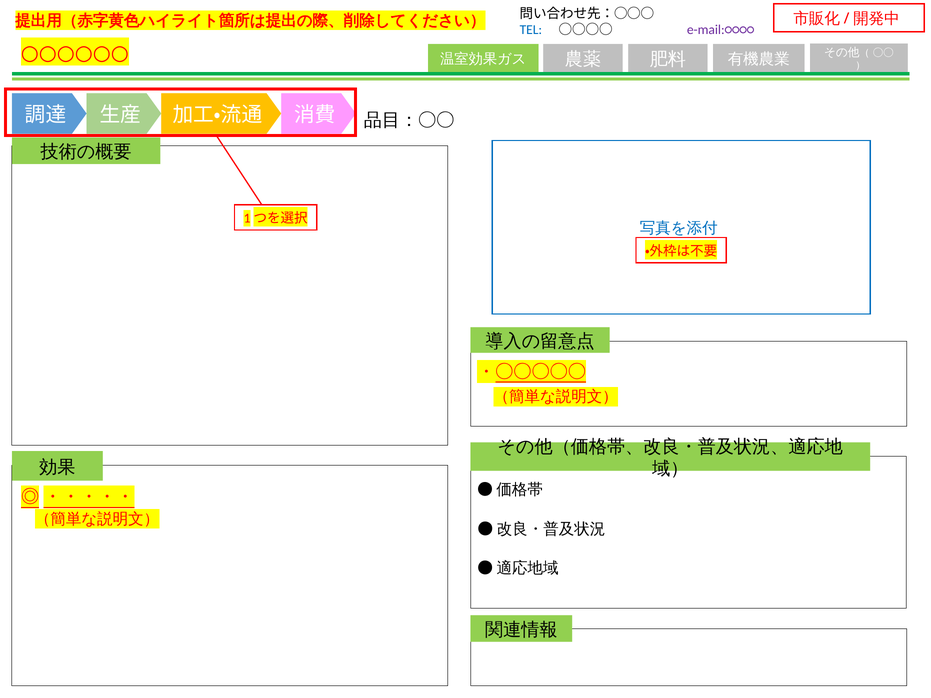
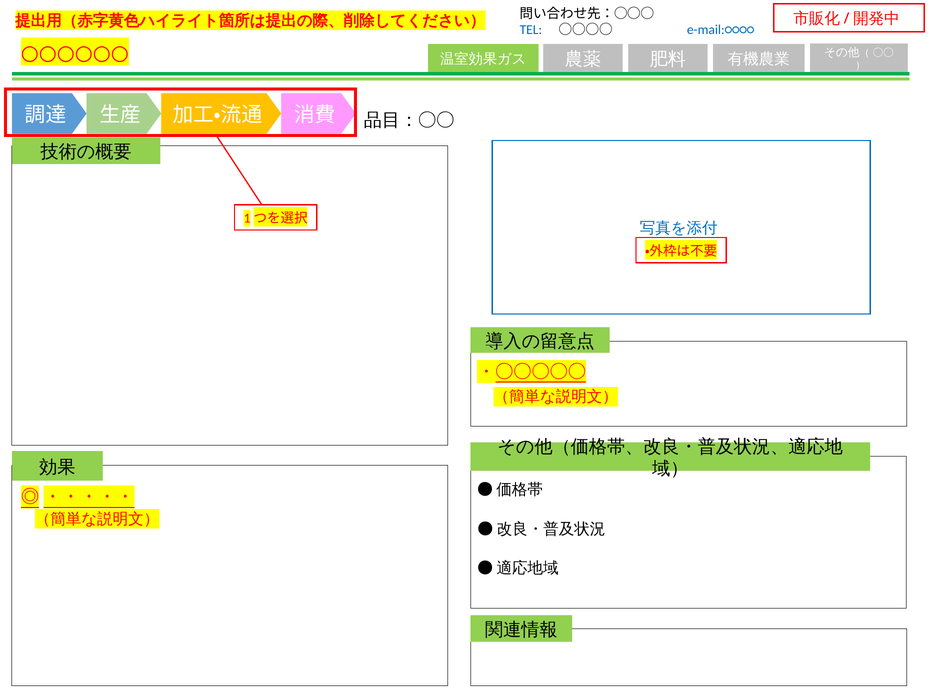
e-mail:○○○○ colour: purple -> blue
